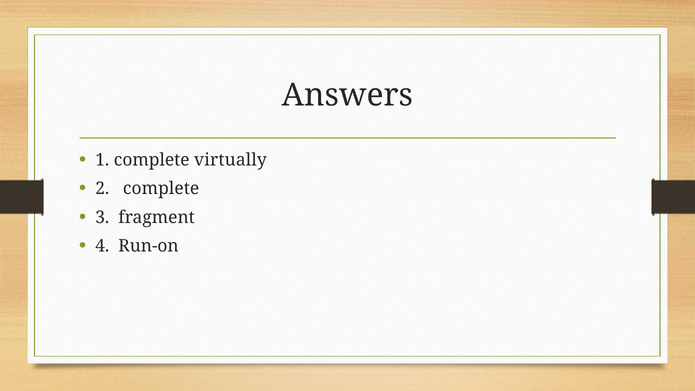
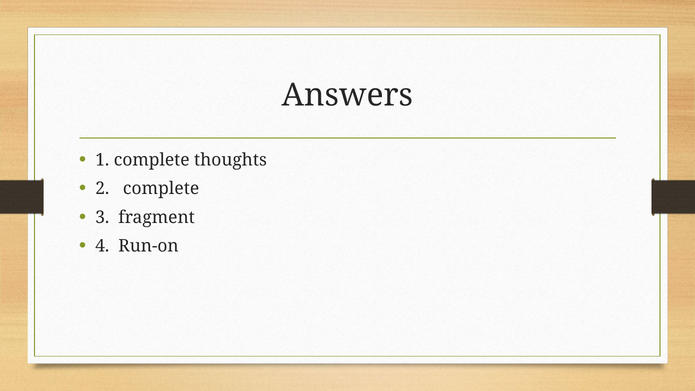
virtually: virtually -> thoughts
